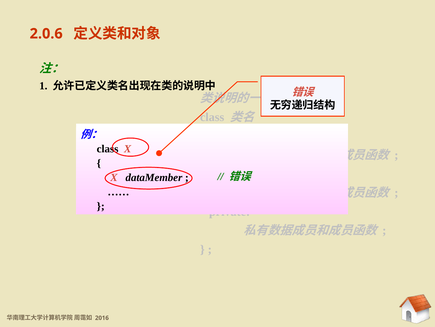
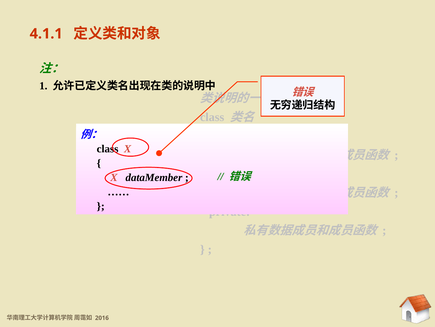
2.0.6: 2.0.6 -> 4.1.1
